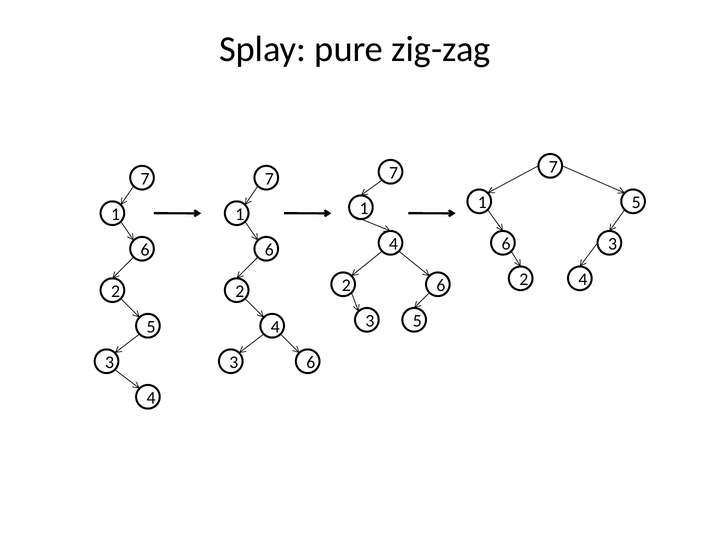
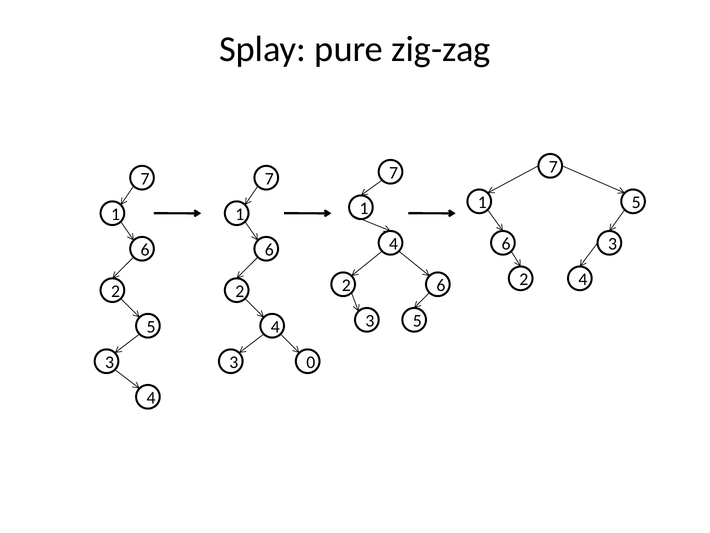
6 at (311, 362): 6 -> 0
